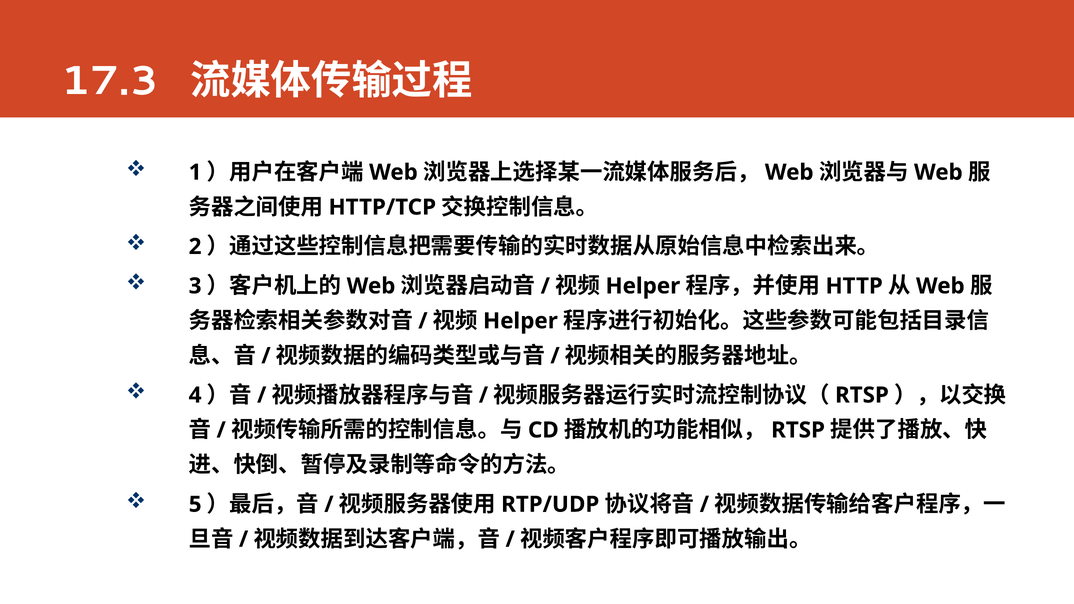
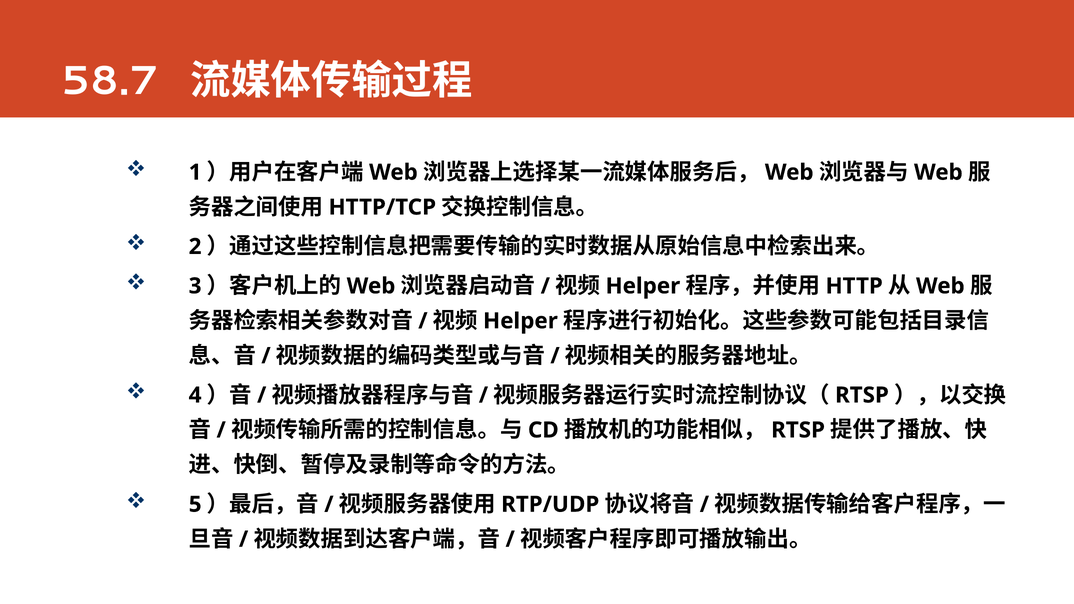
17.3: 17.3 -> 58.7
